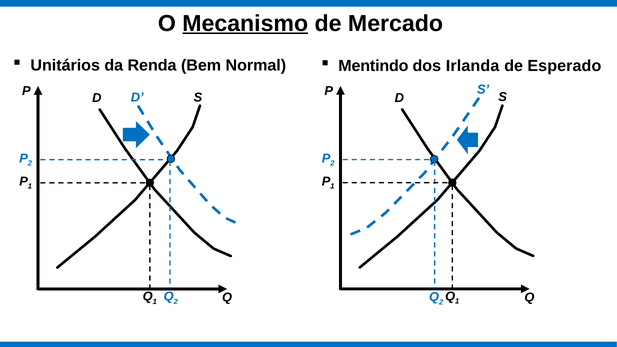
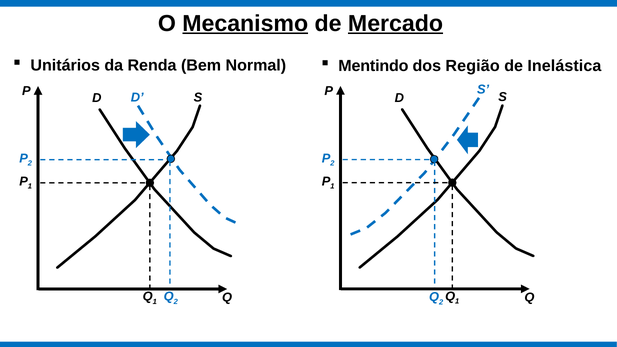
Mercado underline: none -> present
Irlanda: Irlanda -> Região
Esperado: Esperado -> Inelástica
